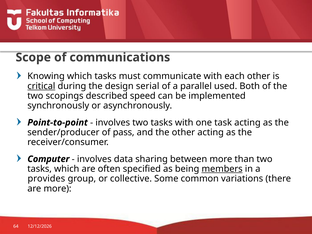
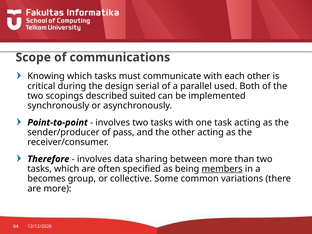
critical underline: present -> none
speed: speed -> suited
Computer: Computer -> Therefore
provides: provides -> becomes
